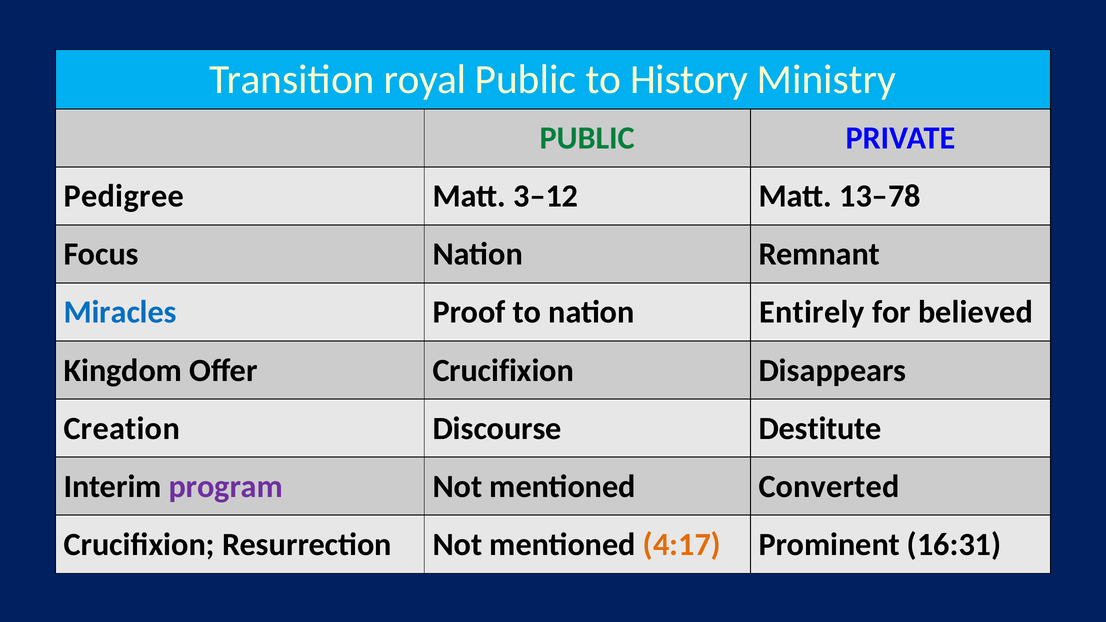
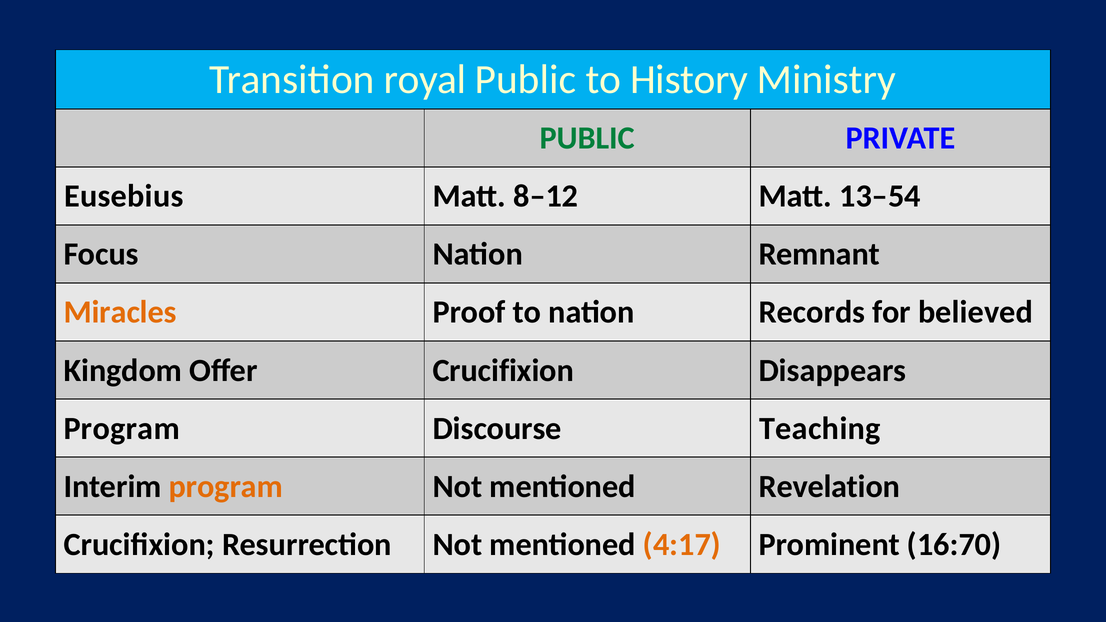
Pedigree: Pedigree -> Eusebius
3–12: 3–12 -> 8–12
13–78: 13–78 -> 13–54
Miracles colour: blue -> orange
Entirely: Entirely -> Records
Creation at (122, 429): Creation -> Program
Destitute: Destitute -> Teaching
program at (226, 487) colour: purple -> orange
Converted: Converted -> Revelation
16:31: 16:31 -> 16:70
